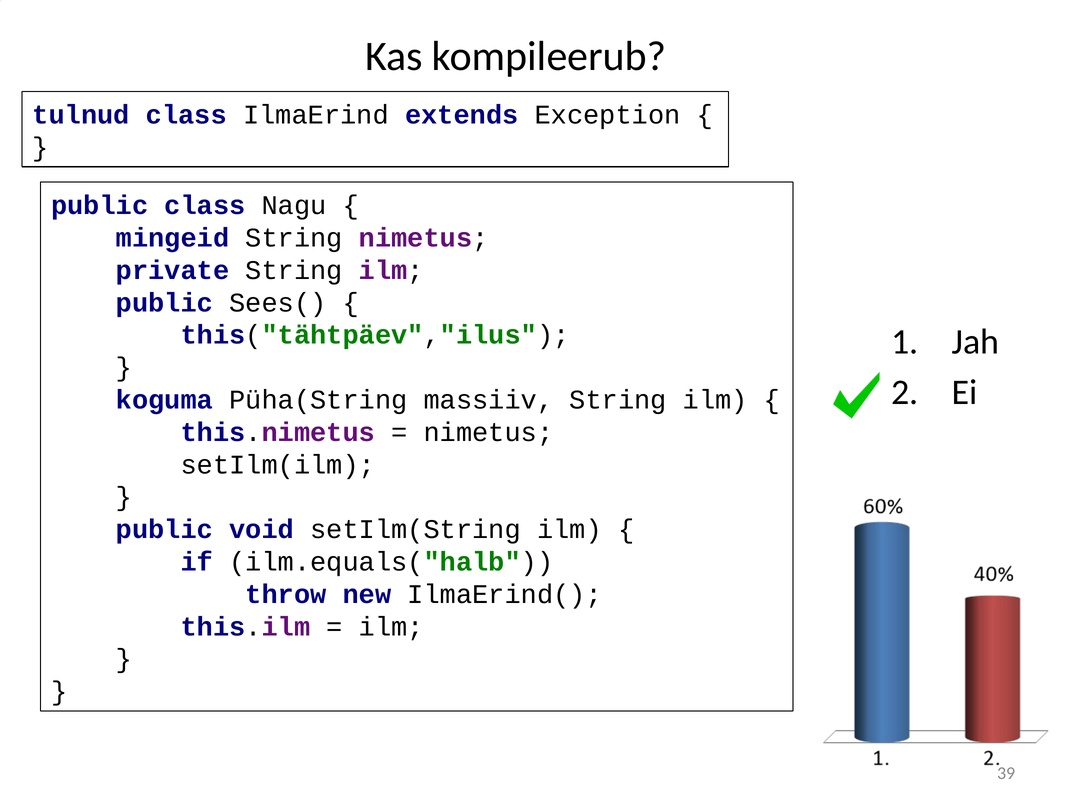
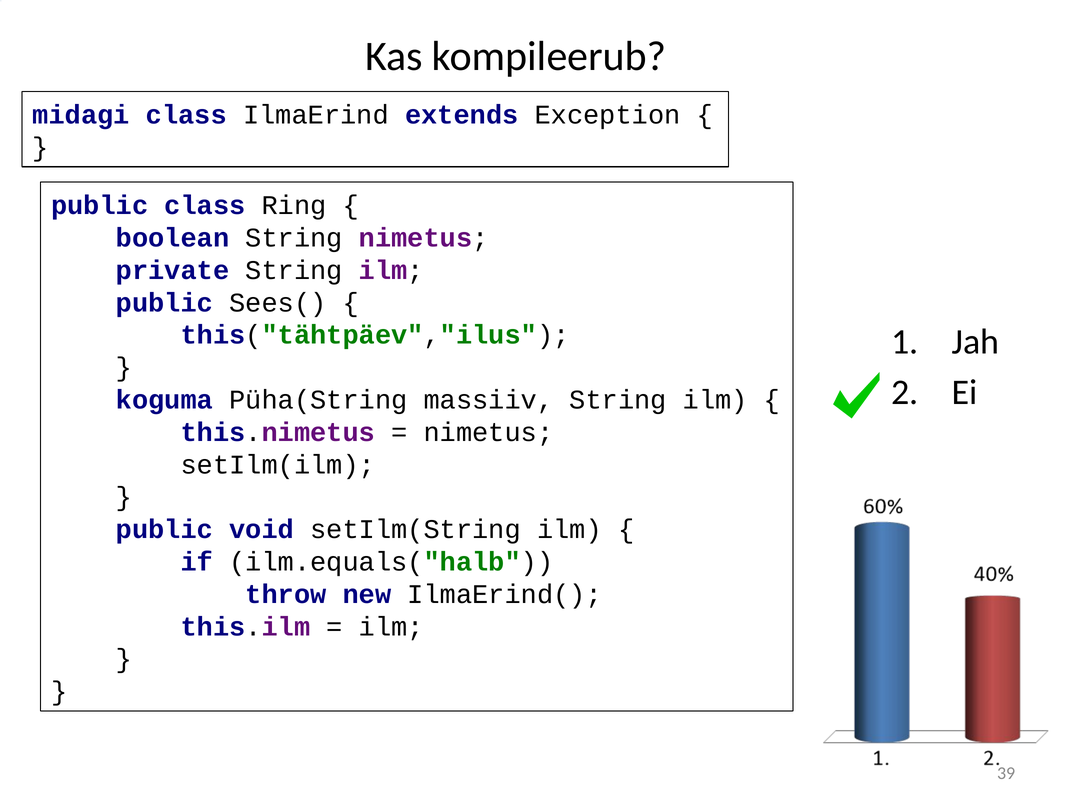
tulnud: tulnud -> midagi
Nagu: Nagu -> Ring
mingeid: mingeid -> boolean
